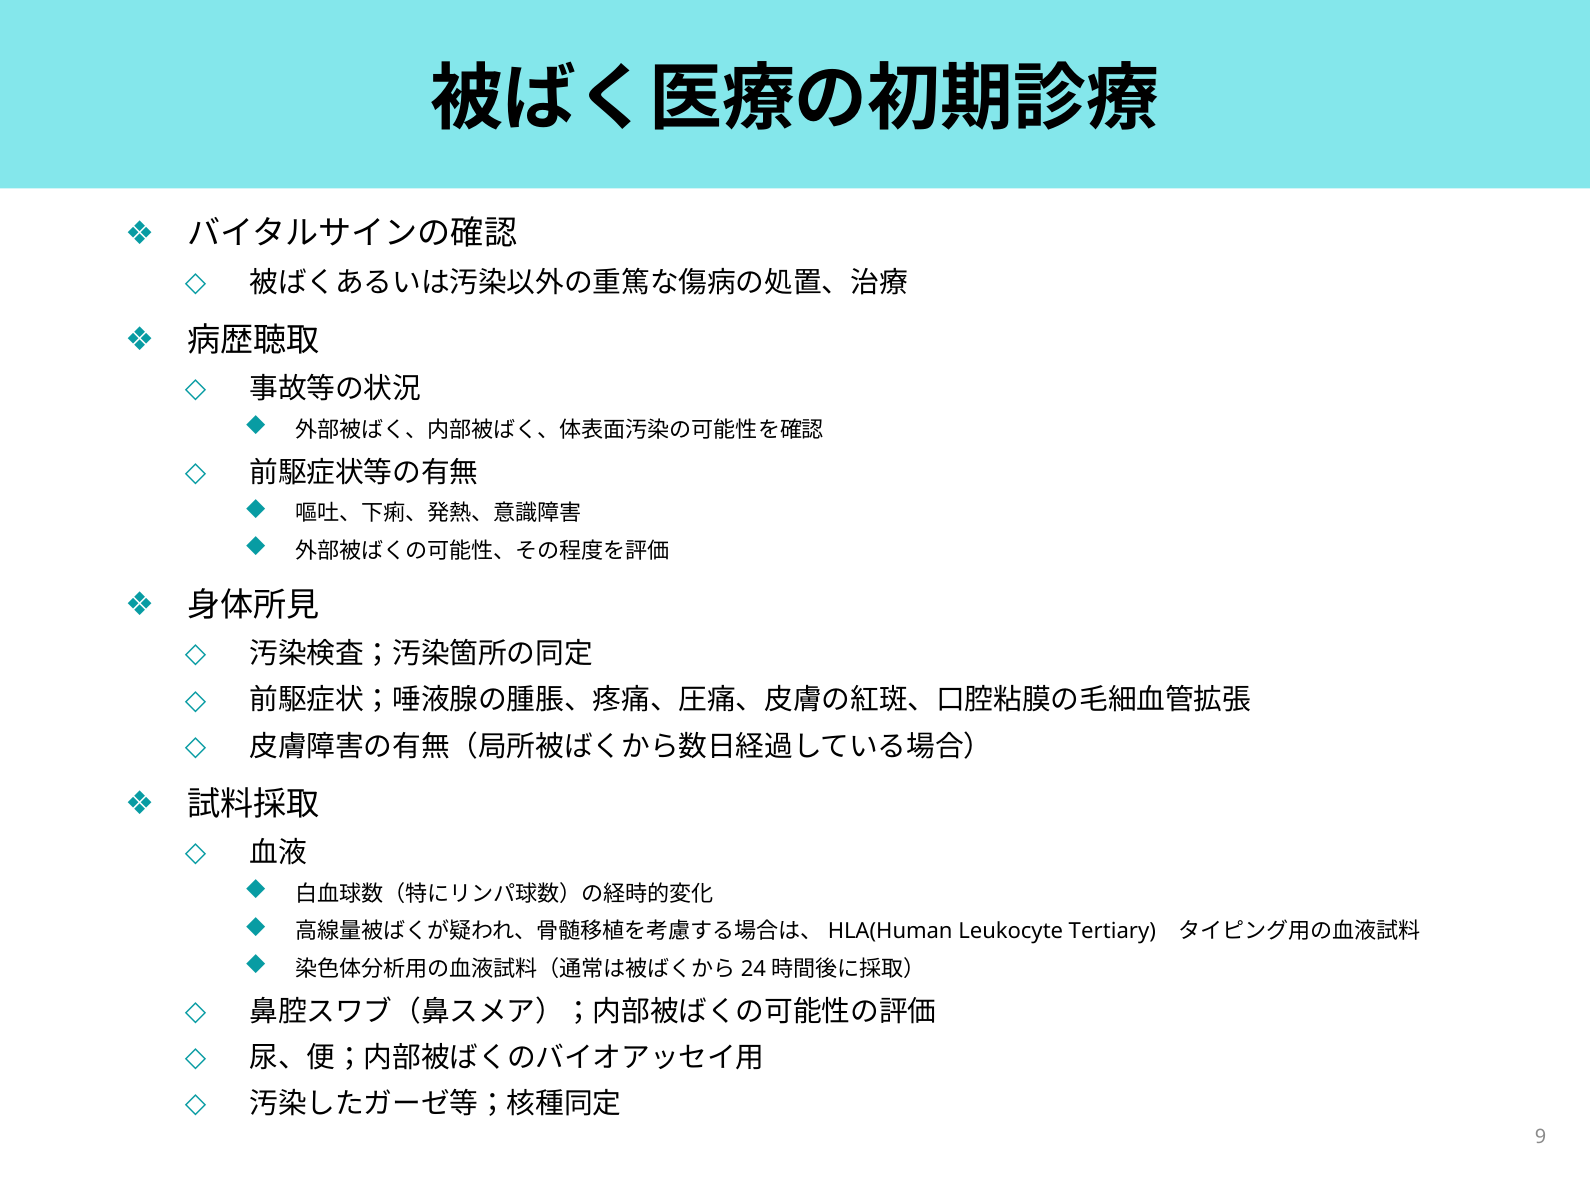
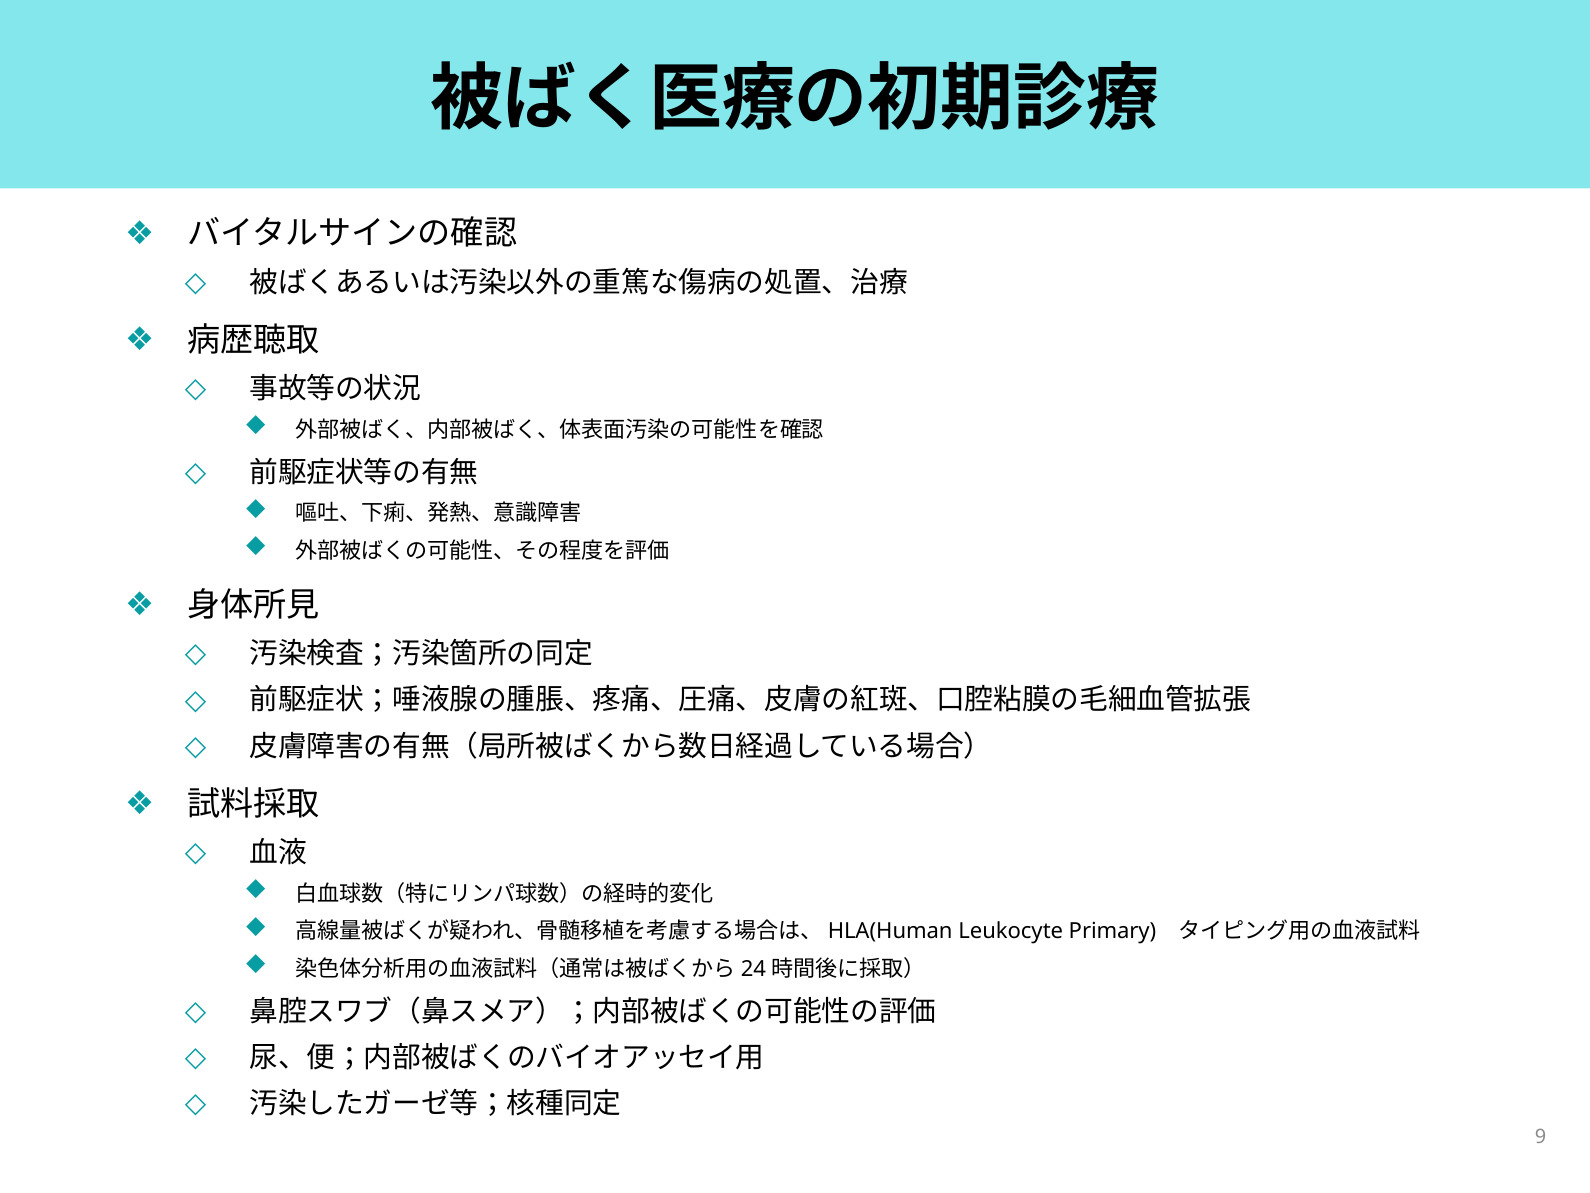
Tertiary: Tertiary -> Primary
